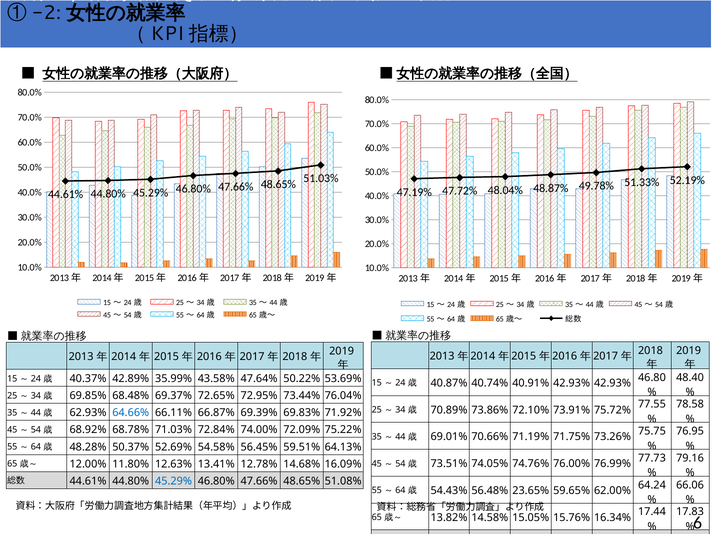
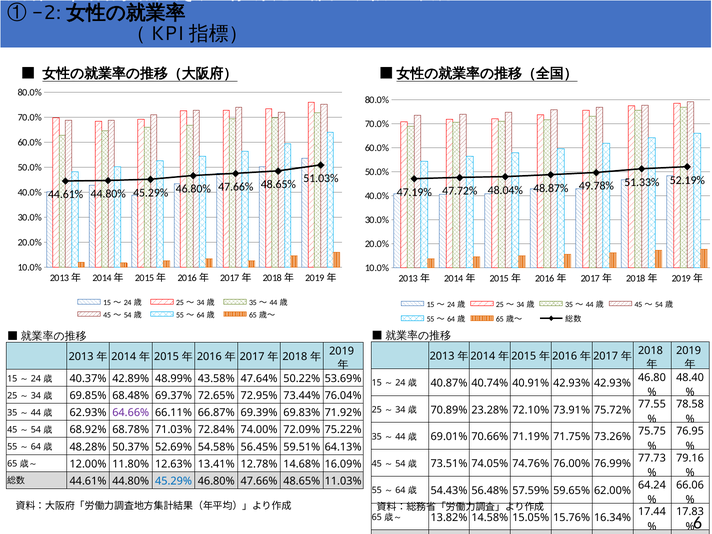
35.99%: 35.99% -> 48.99%
73.86%: 73.86% -> 23.28%
64.66% colour: blue -> purple
51.08%: 51.08% -> 11.03%
23.65%: 23.65% -> 57.59%
